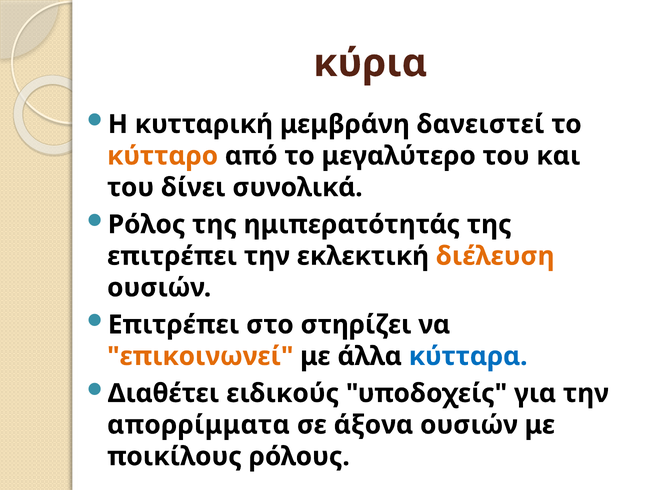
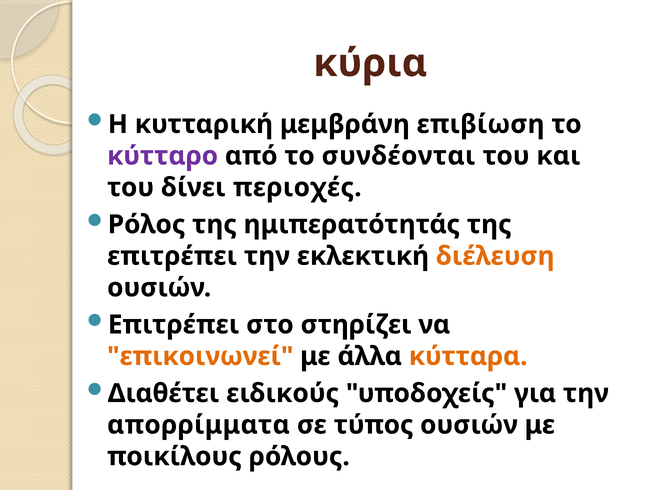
δανειστεί: δανειστεί -> επιβίωση
κύτταρο colour: orange -> purple
μεγαλύτερο: μεγαλύτερο -> συνδέονται
συνολικά: συνολικά -> περιοχές
κύτταρα colour: blue -> orange
άξονα: άξονα -> τύπος
